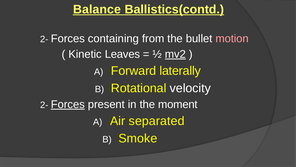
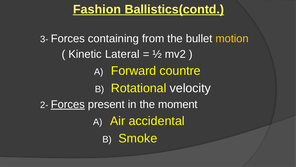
Balance: Balance -> Fashion
2- at (44, 39): 2- -> 3-
motion colour: pink -> yellow
Leaves: Leaves -> Lateral
mv2 underline: present -> none
laterally: laterally -> countre
separated: separated -> accidental
